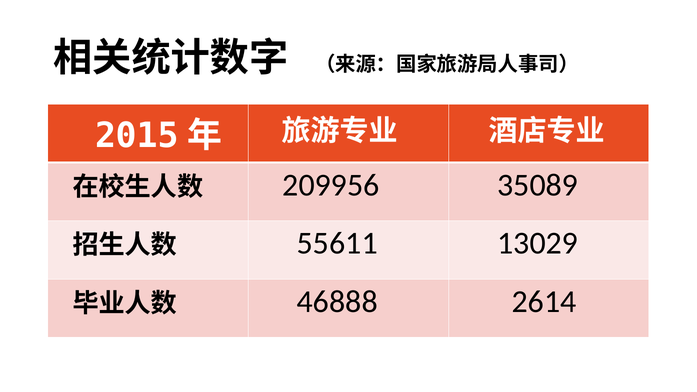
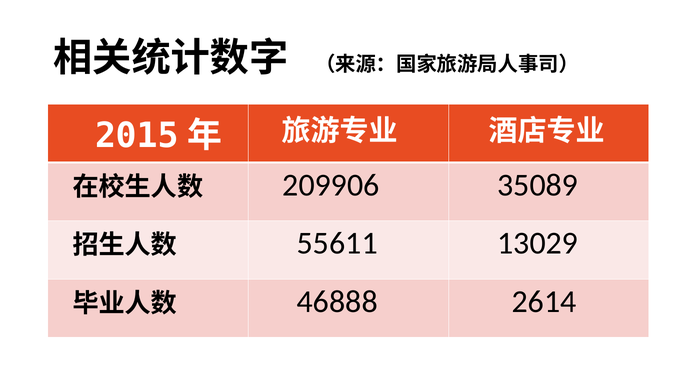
209956: 209956 -> 209906
